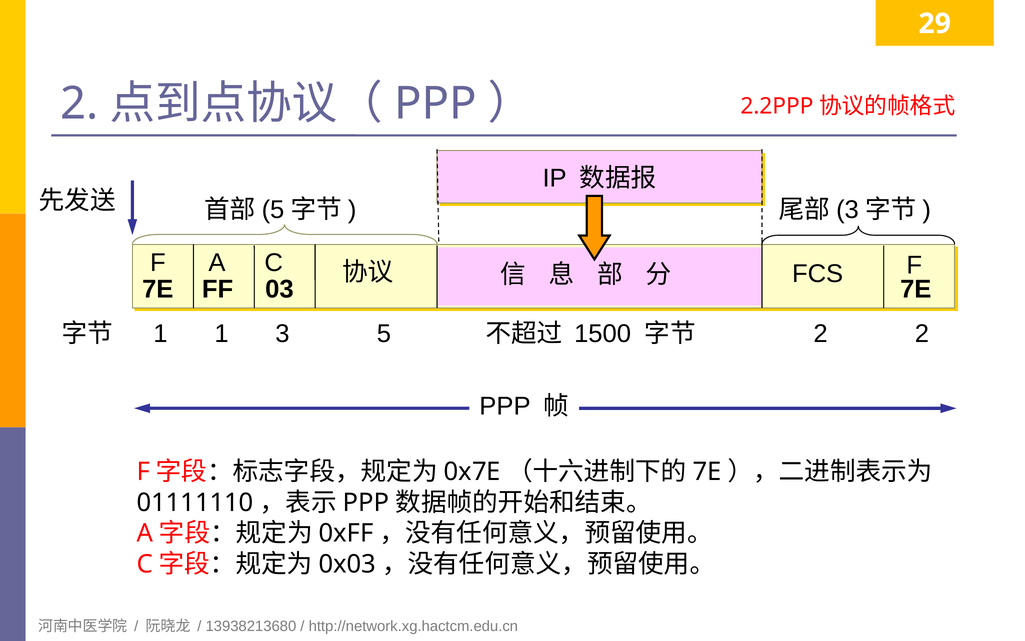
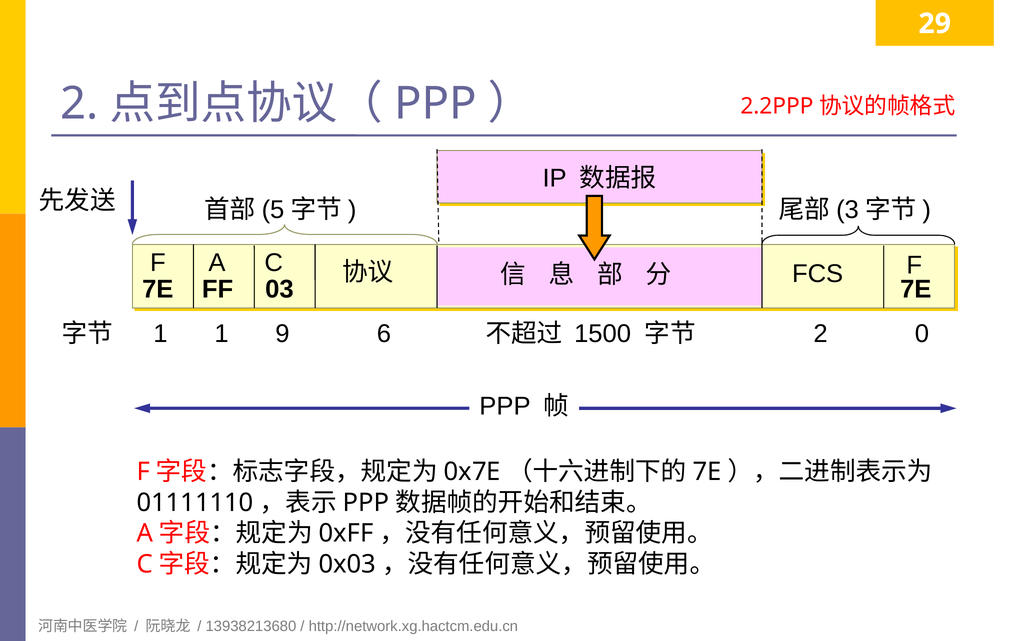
5: 5 -> 6
1 2: 2 -> 0
3: 3 -> 9
